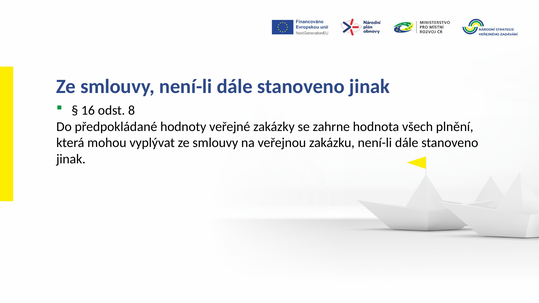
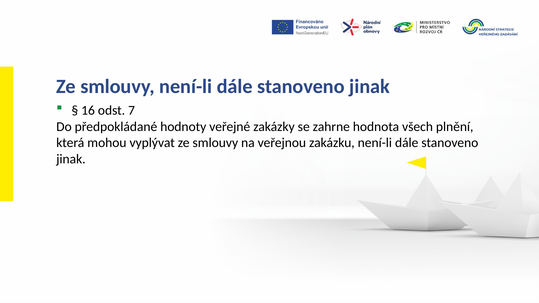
8: 8 -> 7
